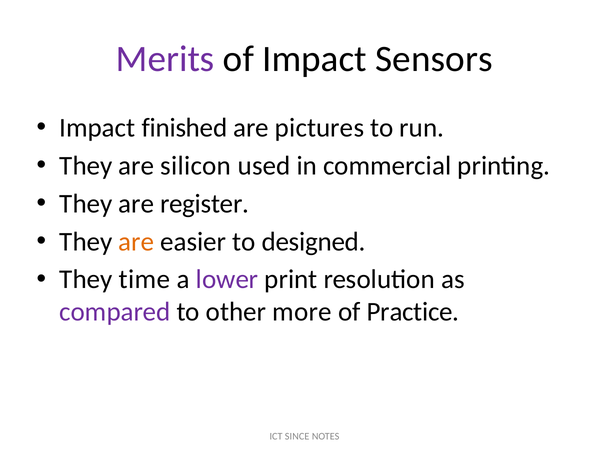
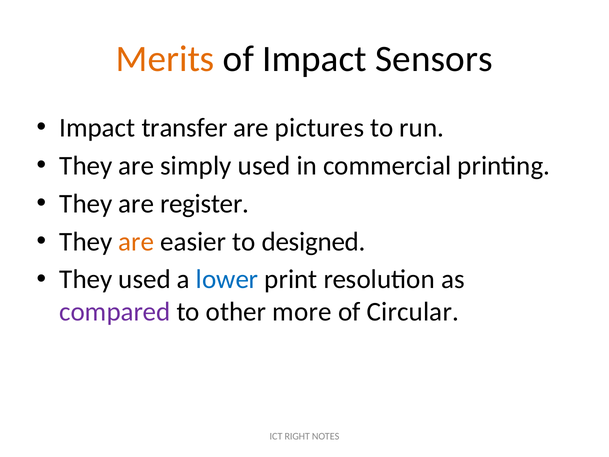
Merits colour: purple -> orange
finished: finished -> transfer
silicon: silicon -> simply
They time: time -> used
lower colour: purple -> blue
Practice: Practice -> Circular
SINCE: SINCE -> RIGHT
